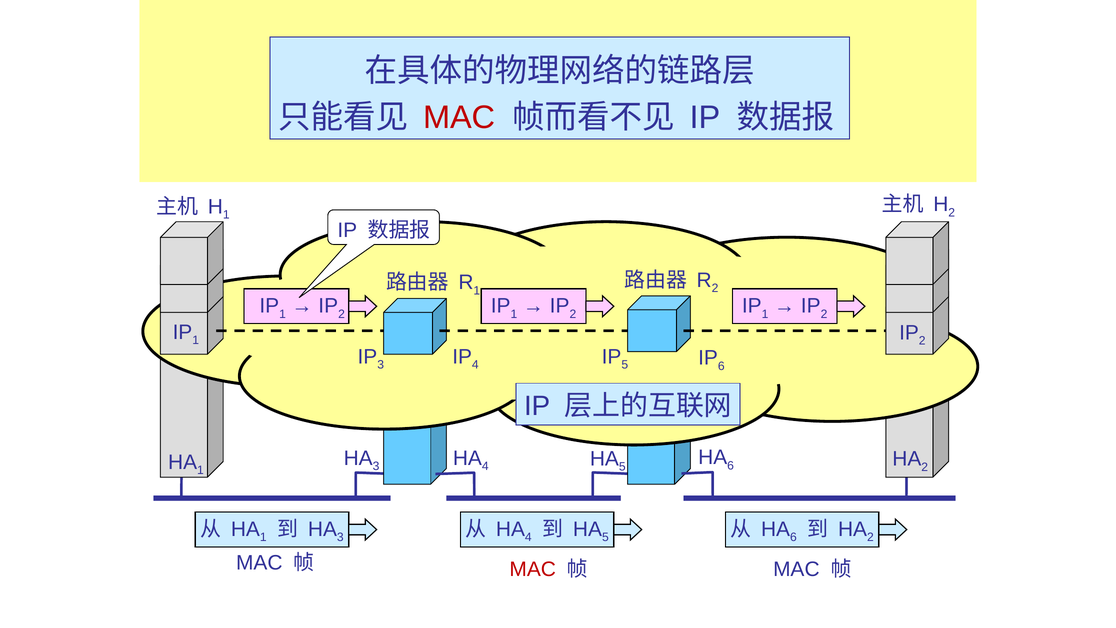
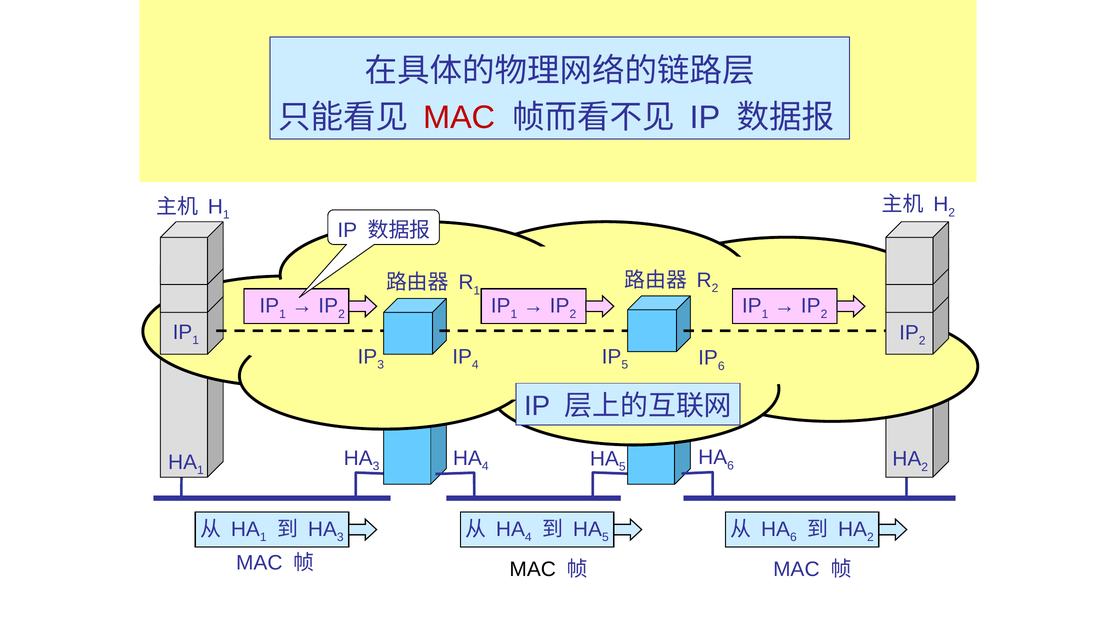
MAC at (533, 569) colour: red -> black
